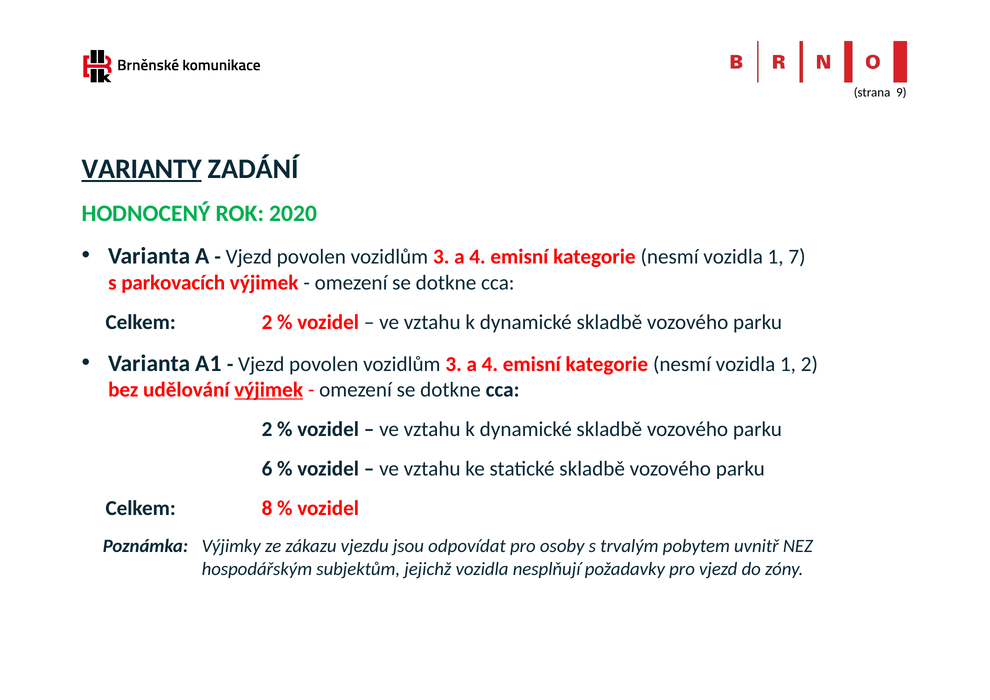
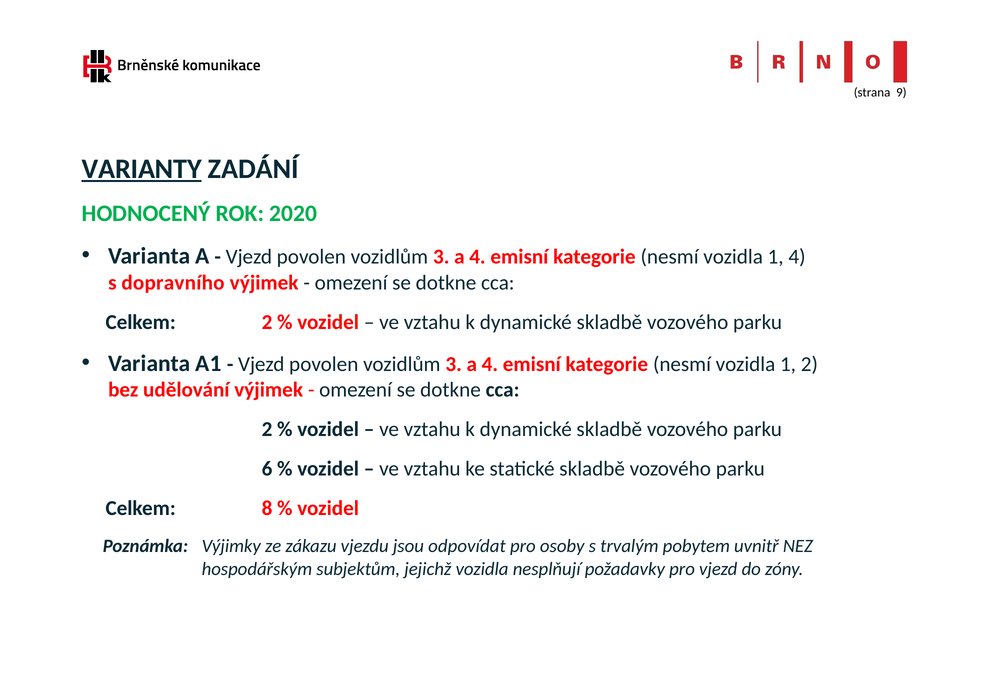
1 7: 7 -> 4
parkovacích: parkovacích -> dopravního
výjimek at (269, 390) underline: present -> none
